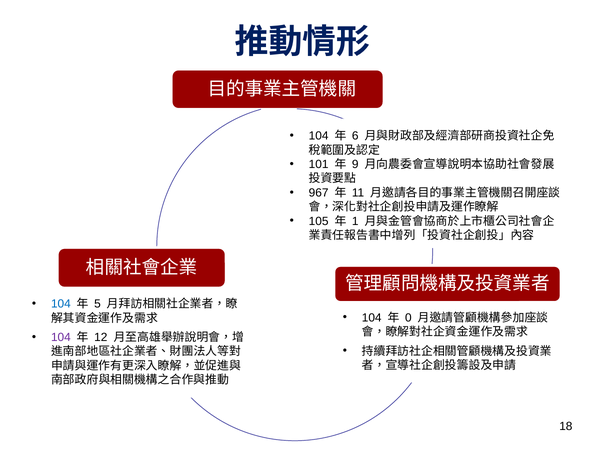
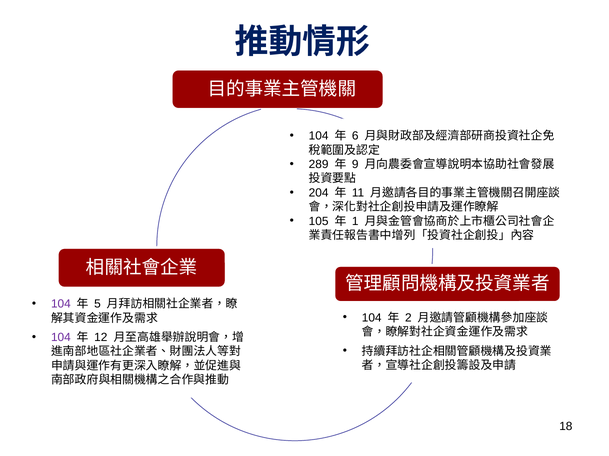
101: 101 -> 289
967: 967 -> 204
104 at (61, 304) colour: blue -> purple
0: 0 -> 2
